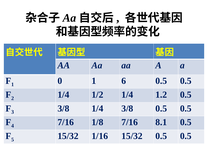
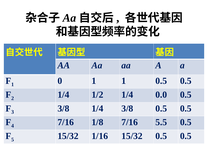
1 6: 6 -> 1
1.2: 1.2 -> 0.0
8.1: 8.1 -> 5.5
